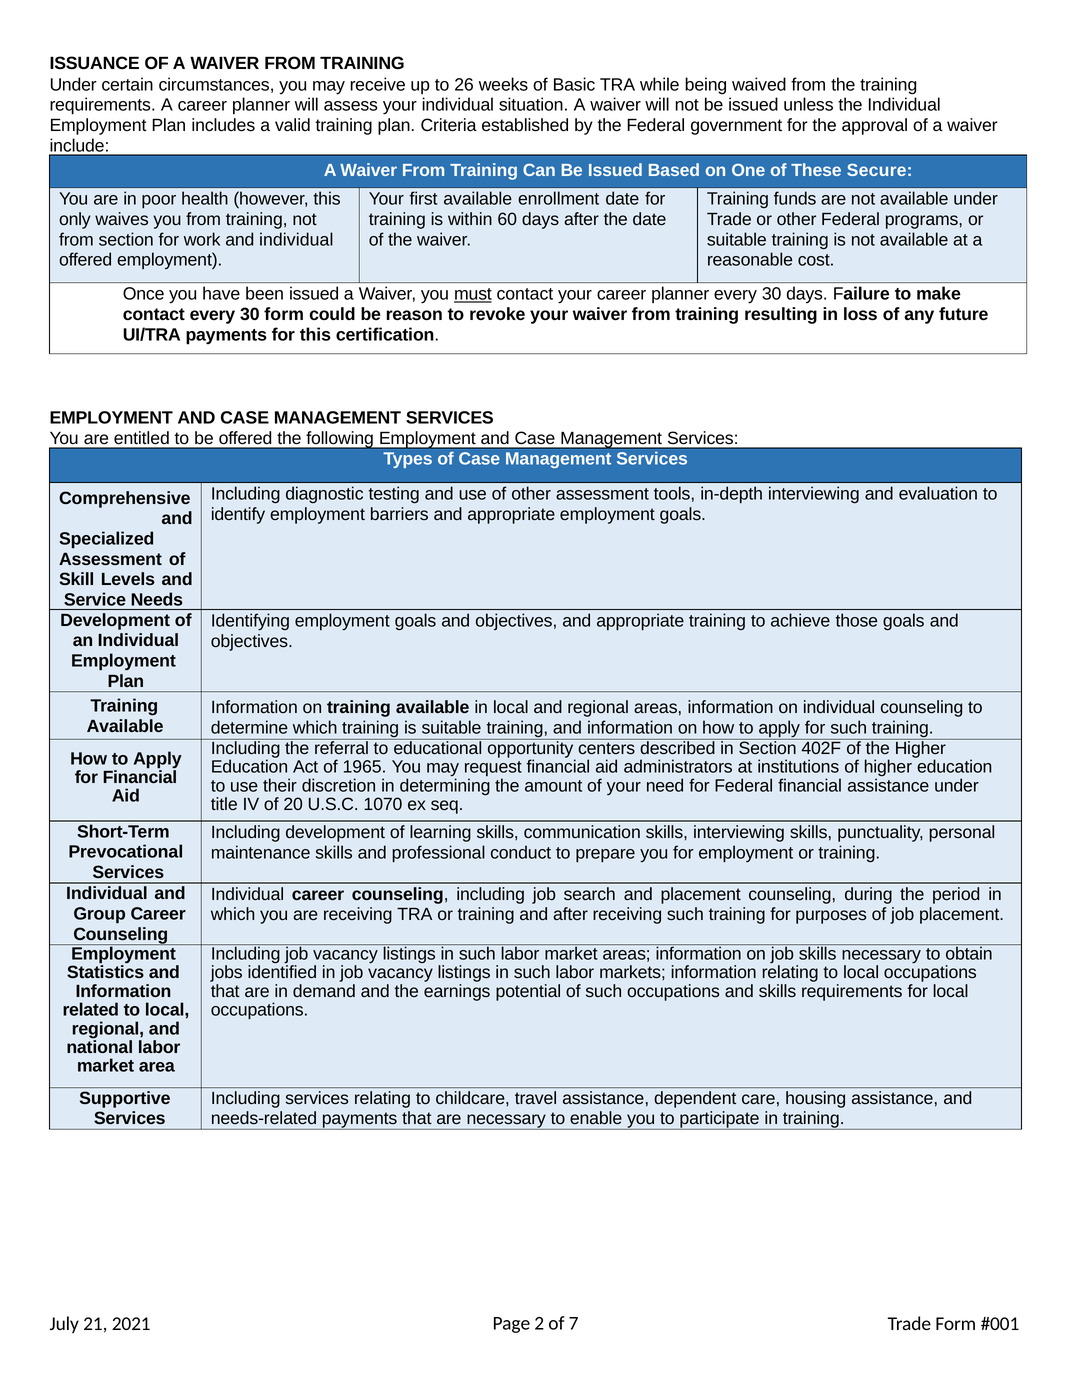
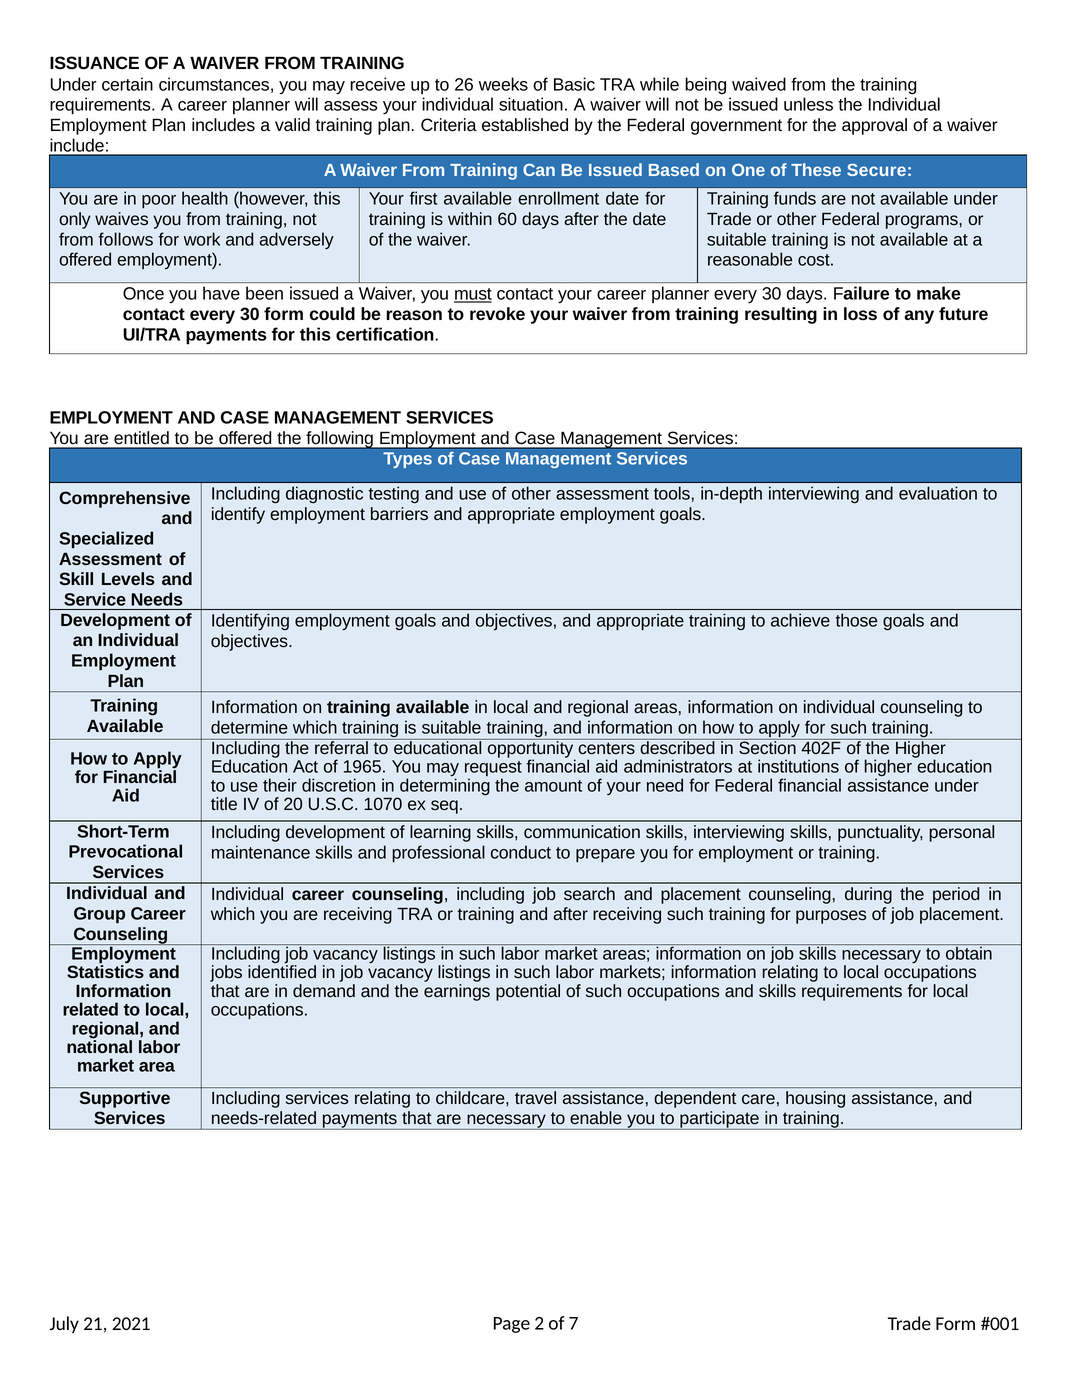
from section: section -> follows
and individual: individual -> adversely
